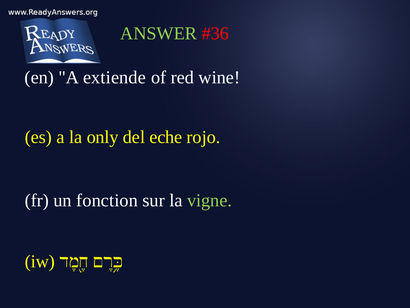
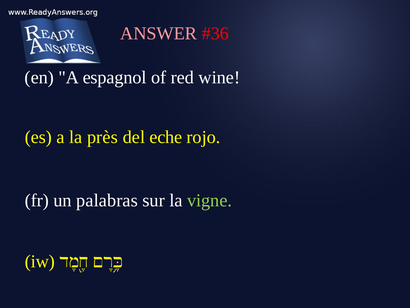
ANSWER colour: light green -> pink
extiende: extiende -> espagnol
only: only -> près
fonction: fonction -> palabras
